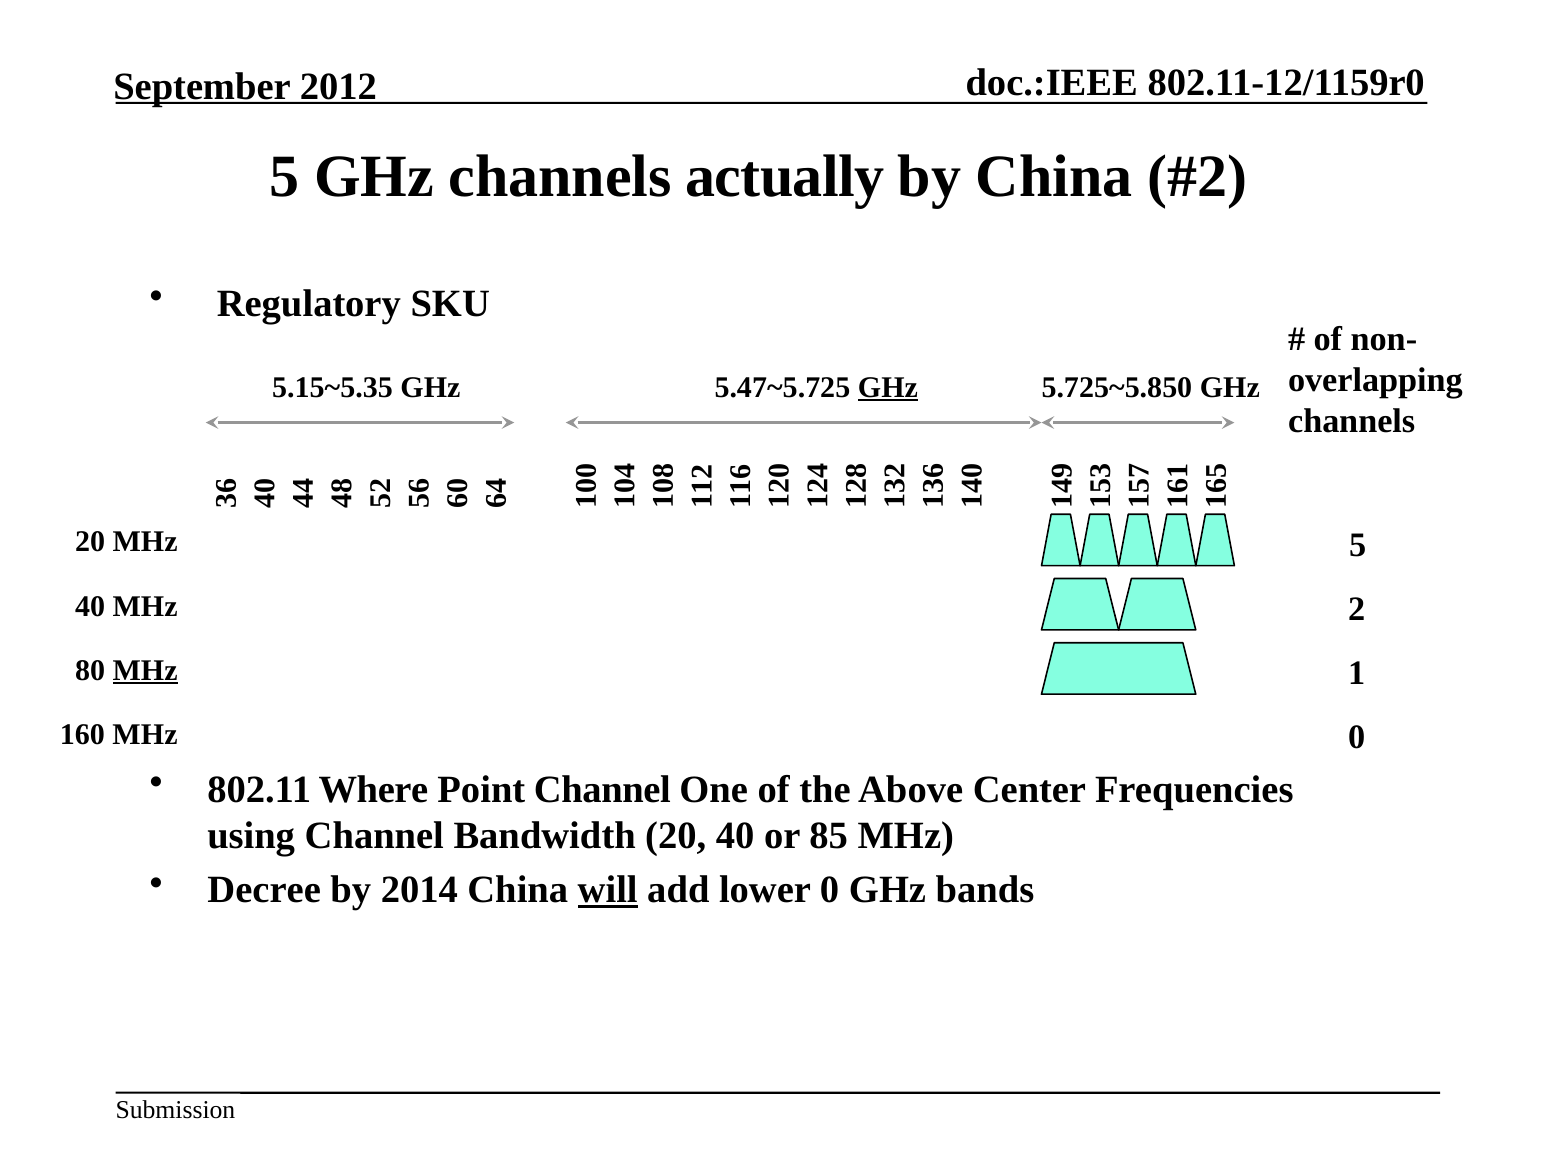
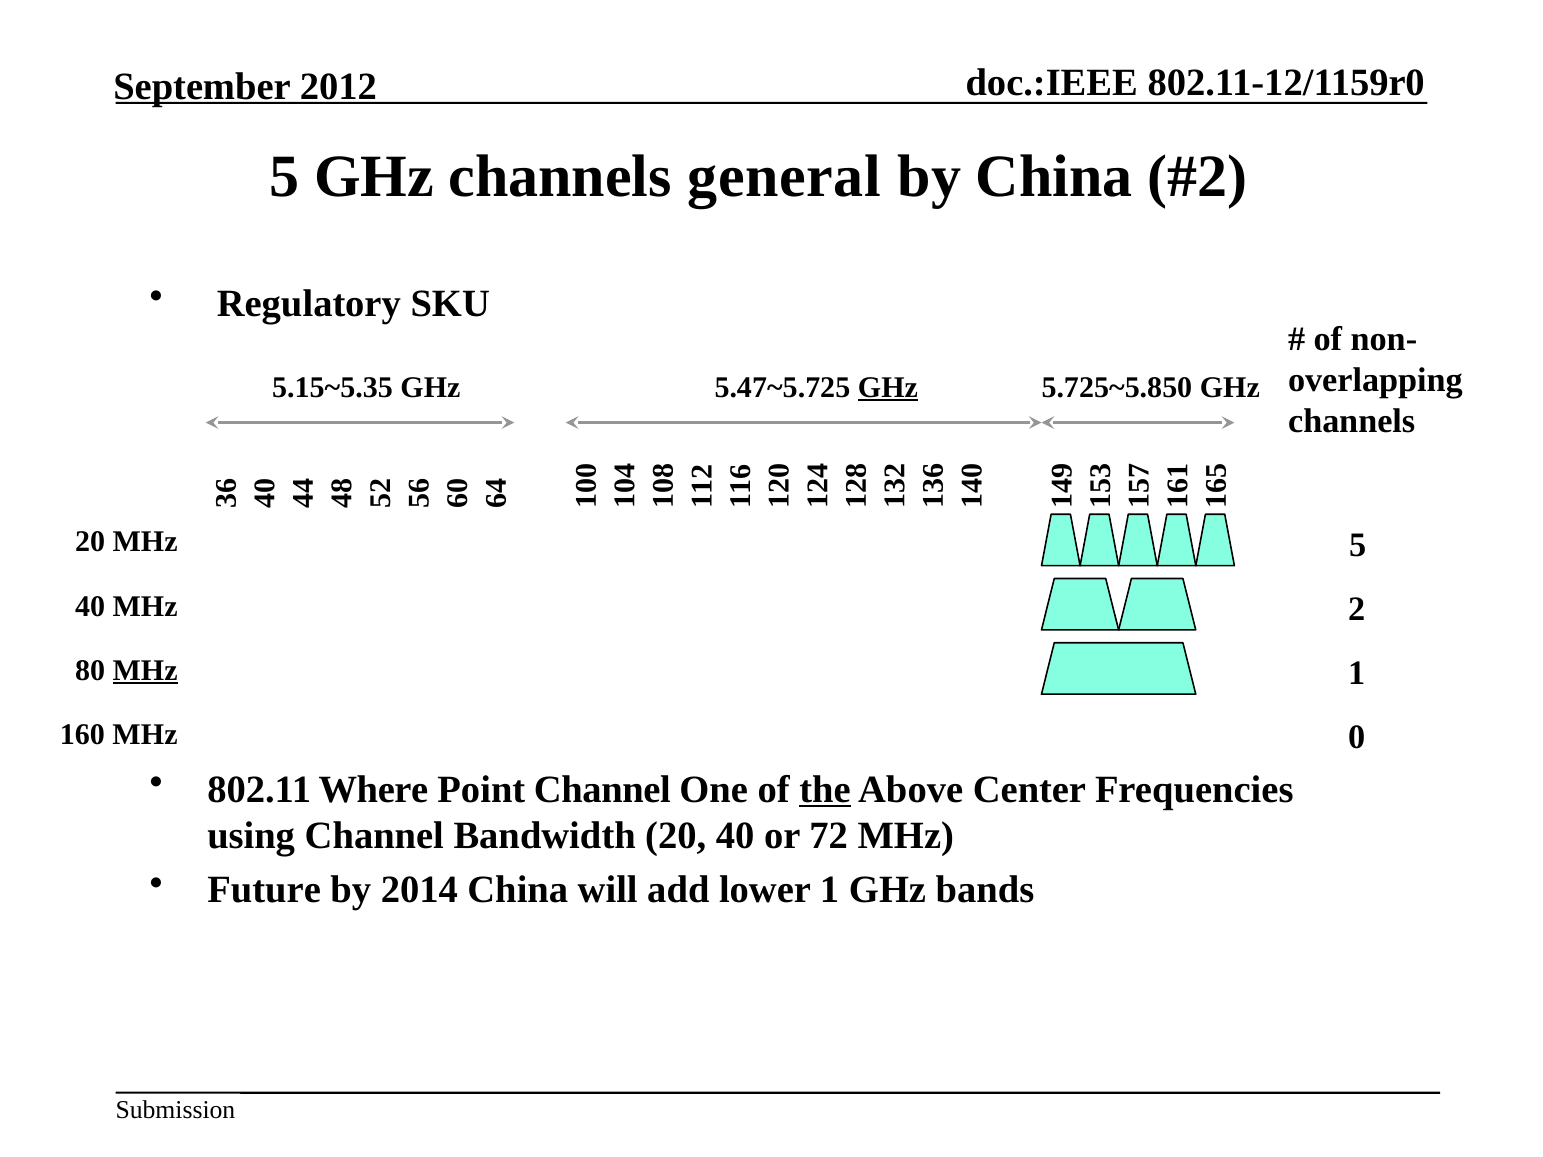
actually: actually -> general
the underline: none -> present
85: 85 -> 72
Decree: Decree -> Future
will underline: present -> none
lower 0: 0 -> 1
